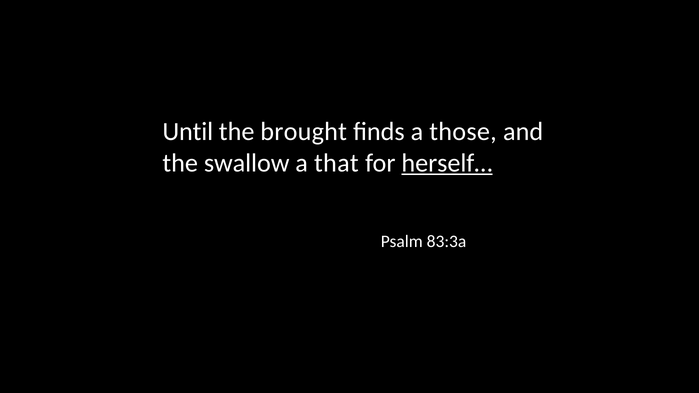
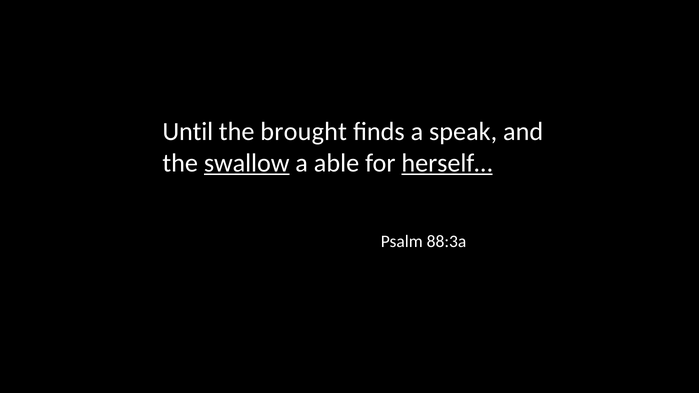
those: those -> speak
swallow underline: none -> present
that: that -> able
83:3a: 83:3a -> 88:3a
